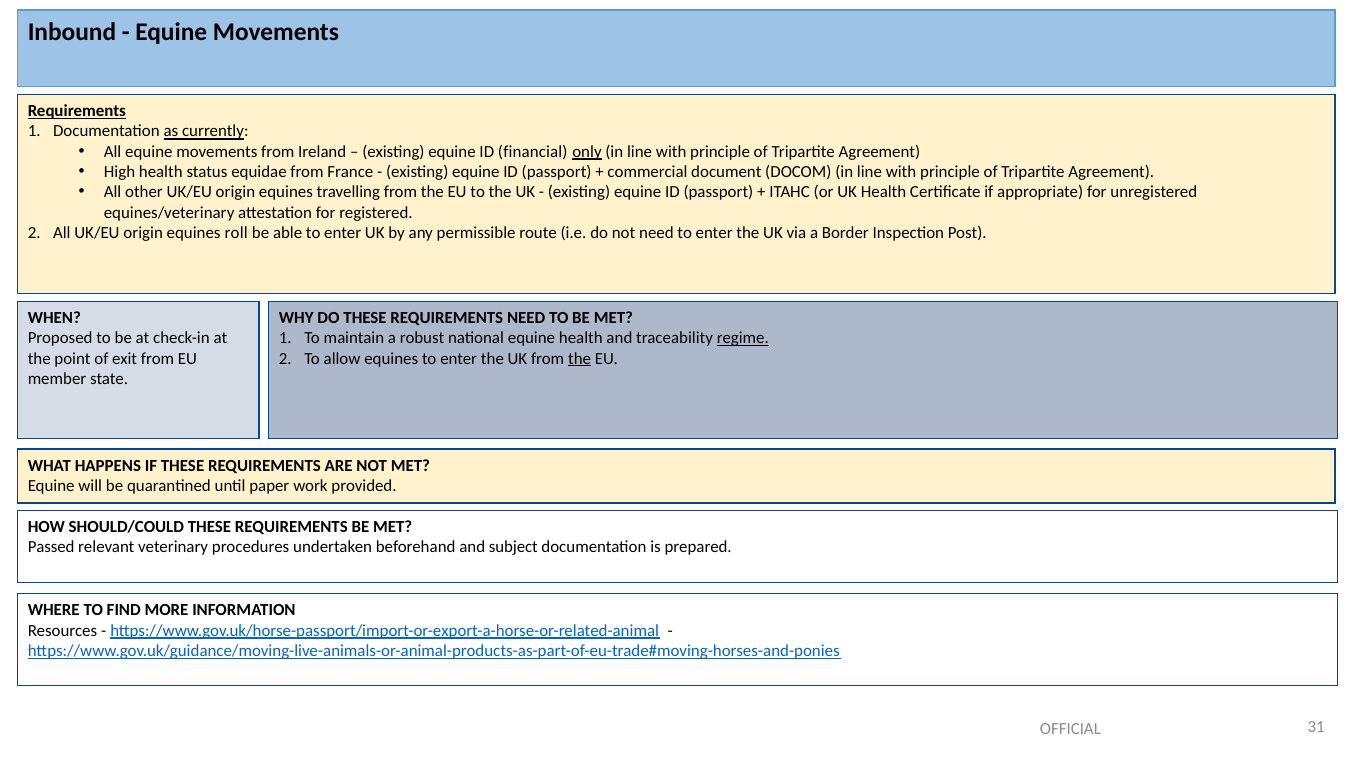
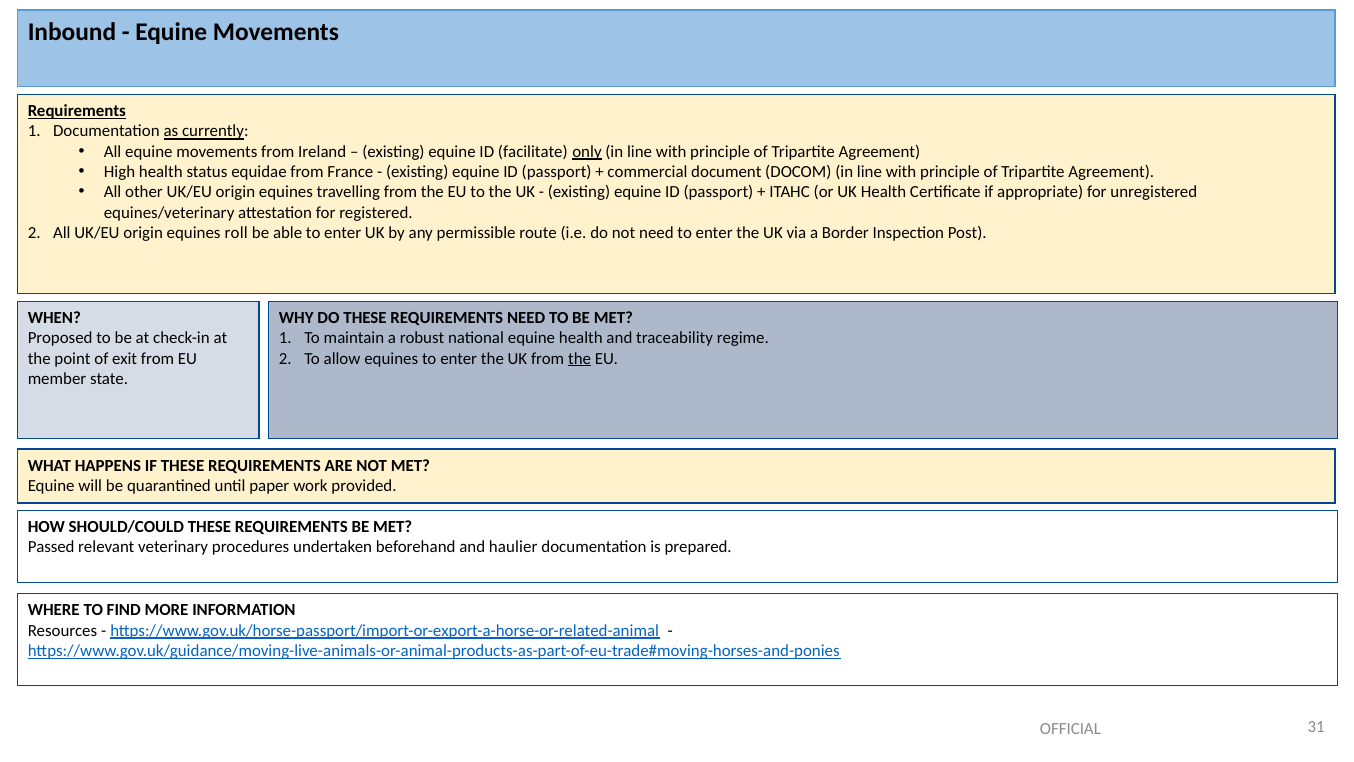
financial: financial -> facilitate
regime underline: present -> none
subject: subject -> haulier
